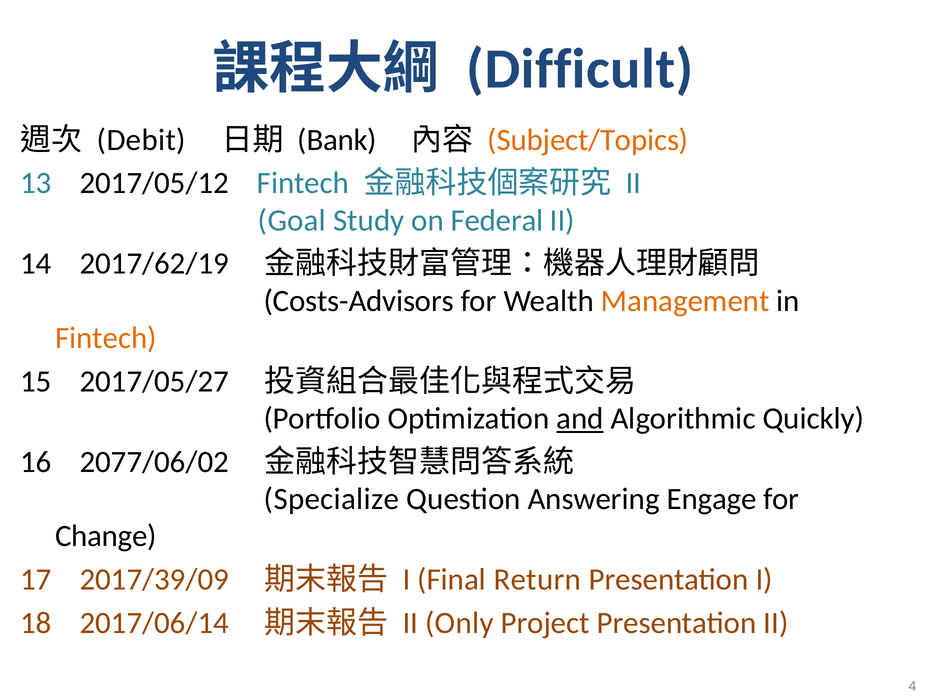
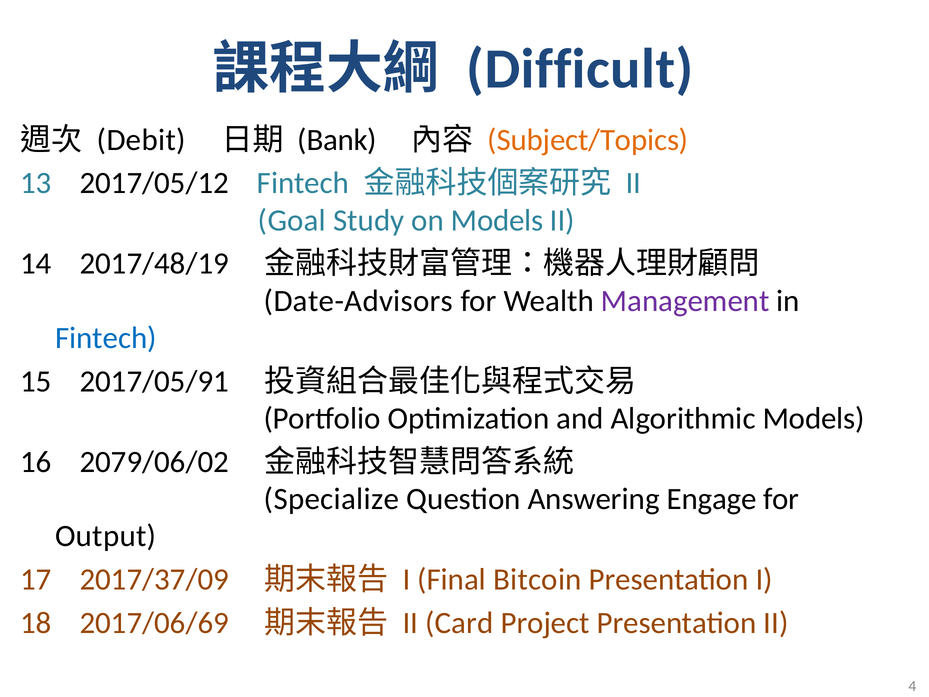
on Federal: Federal -> Models
2017/62/19: 2017/62/19 -> 2017/48/19
Costs-Advisors: Costs-Advisors -> Date-Advisors
Management colour: orange -> purple
Fintech at (106, 338) colour: orange -> blue
2017/05/27: 2017/05/27 -> 2017/05/91
and underline: present -> none
Algorithmic Quickly: Quickly -> Models
2077/06/02: 2077/06/02 -> 2079/06/02
Change: Change -> Output
2017/39/09: 2017/39/09 -> 2017/37/09
Return: Return -> Bitcoin
2017/06/14: 2017/06/14 -> 2017/06/69
Only: Only -> Card
